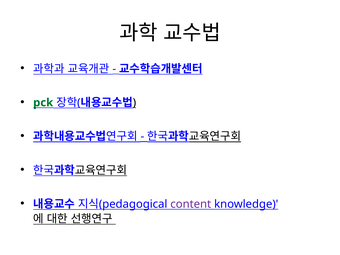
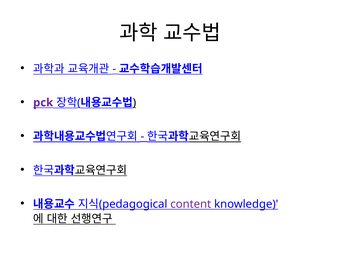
pck colour: green -> purple
